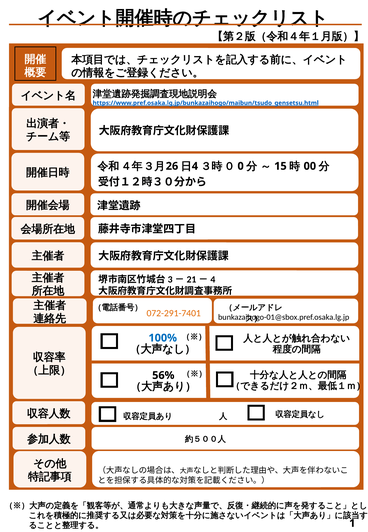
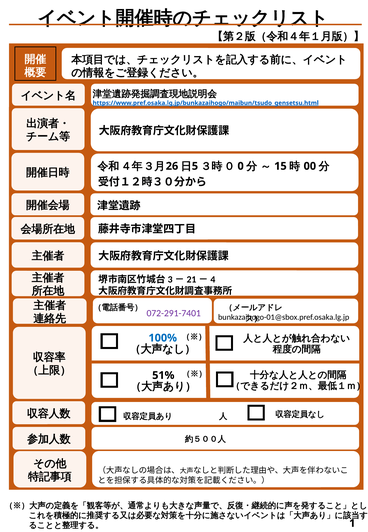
4: 4 -> 5
072-291-7401 colour: orange -> purple
56%: 56% -> 51%
